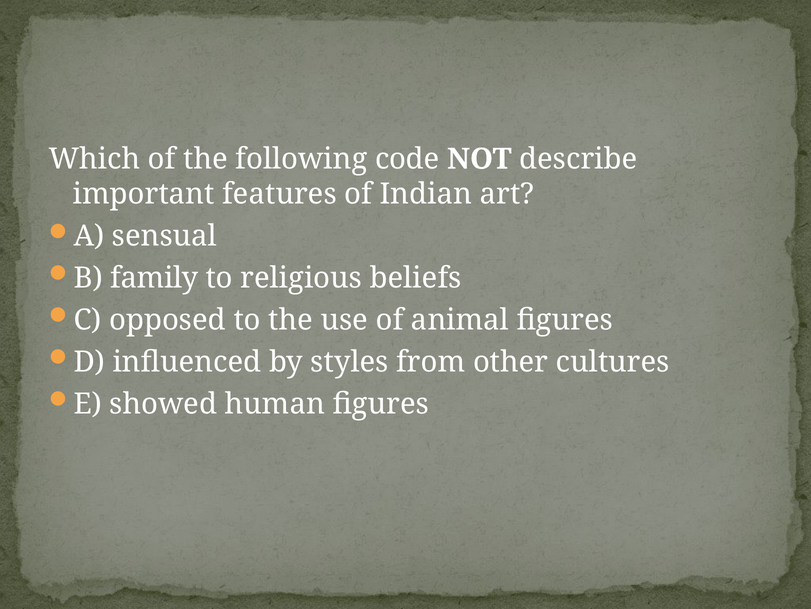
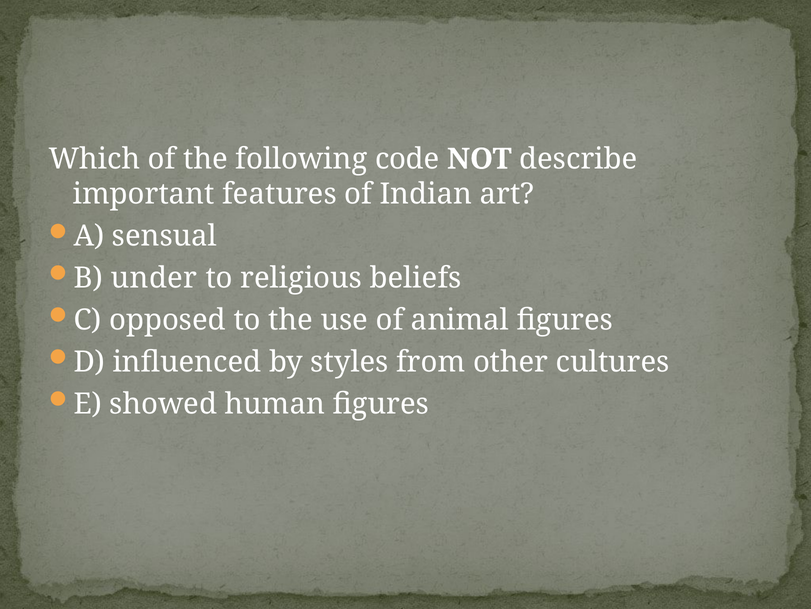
family: family -> under
